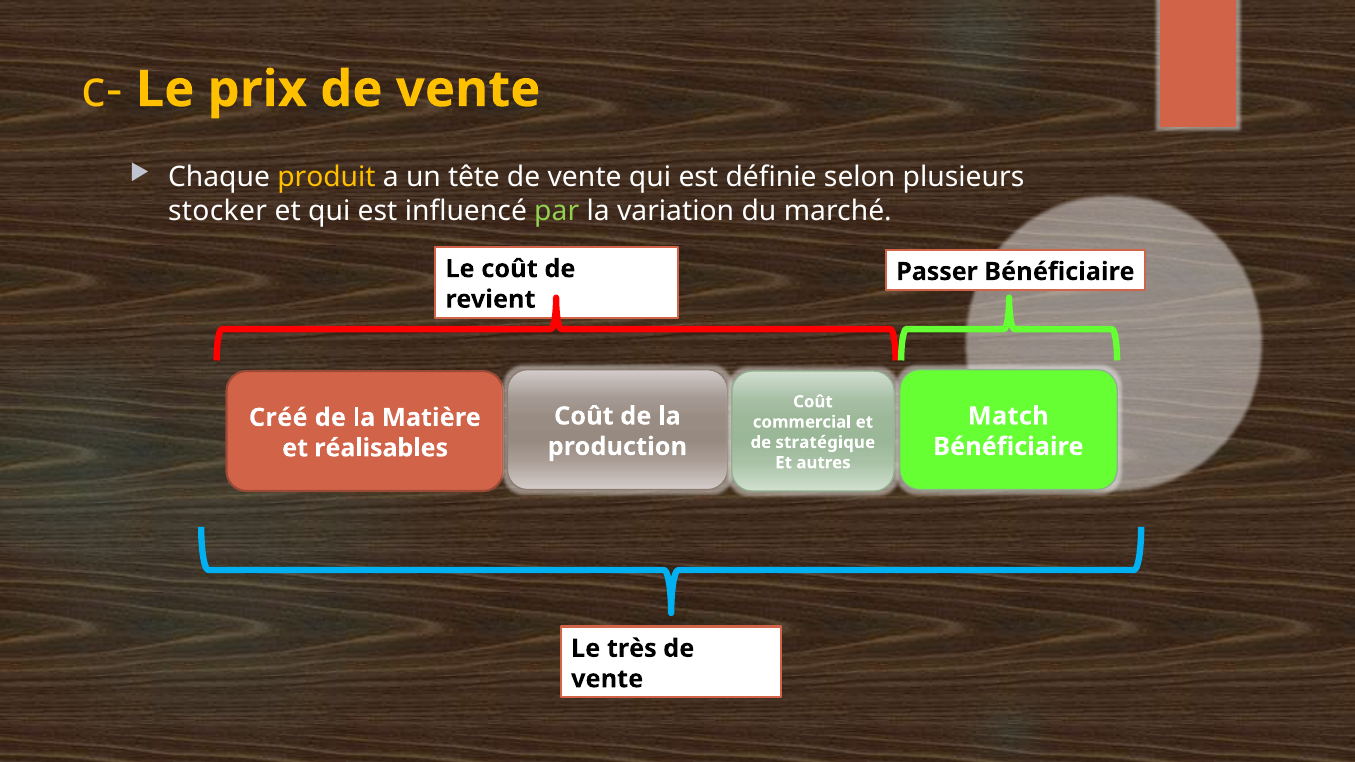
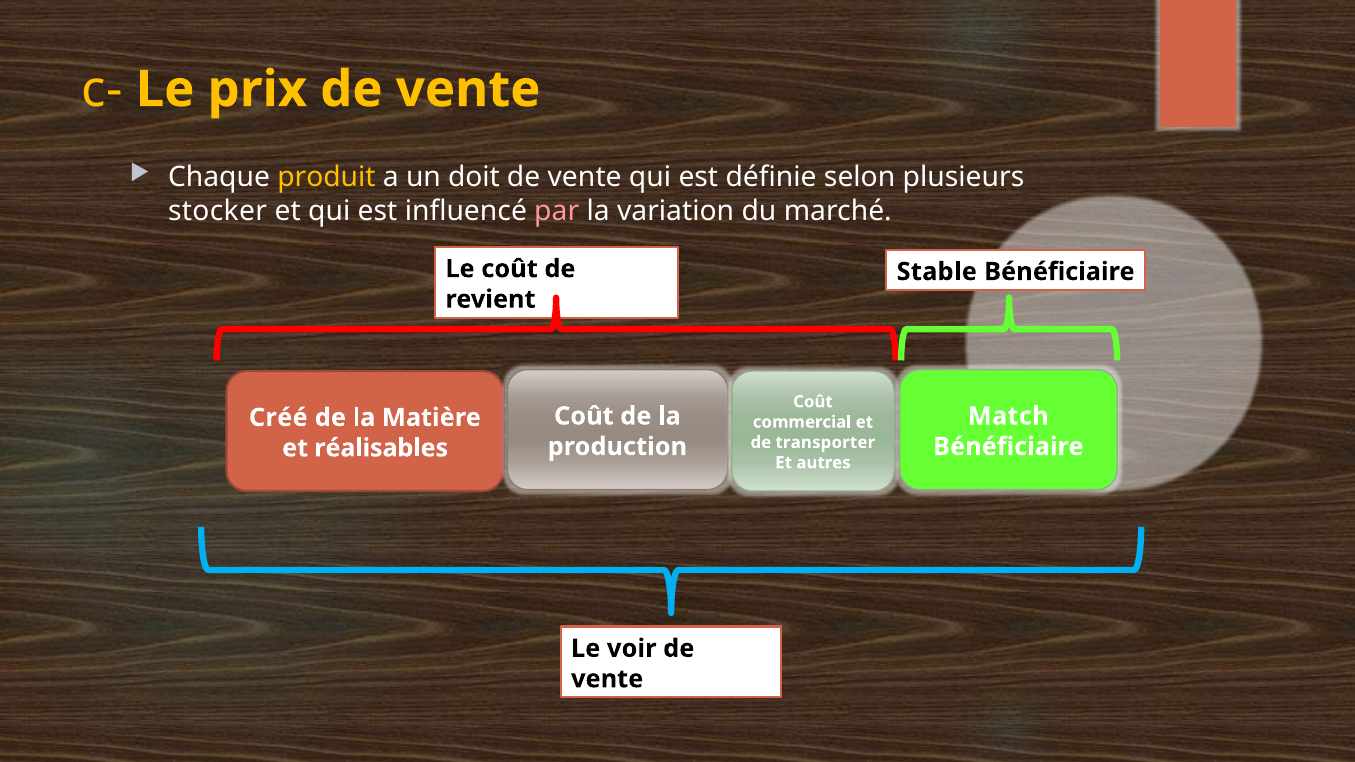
tête: tête -> doit
par colour: light green -> pink
Passer: Passer -> Stable
stratégique: stratégique -> transporter
très: très -> voir
